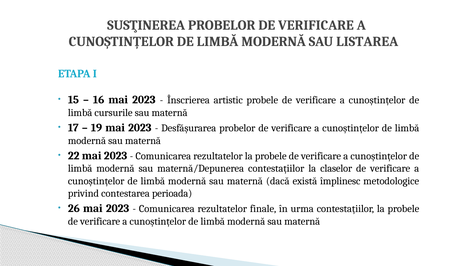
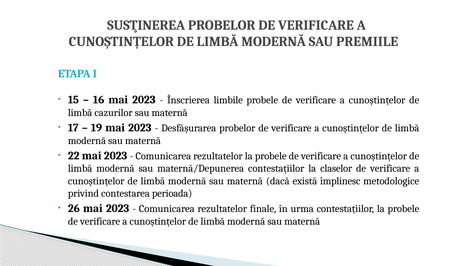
LISTAREA: LISTAREA -> PREMIILE
artistic: artistic -> limbile
cursurile: cursurile -> cazurilor
